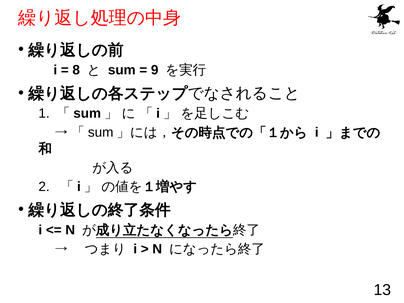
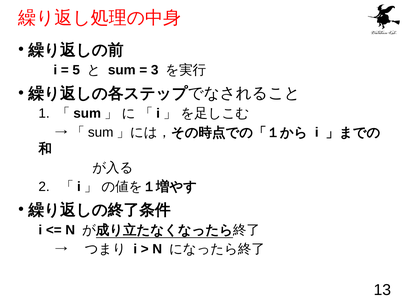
8: 8 -> 5
9: 9 -> 3
